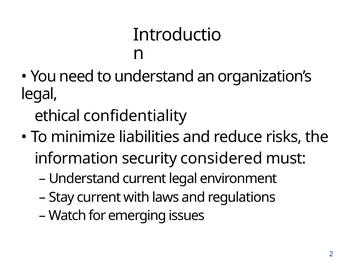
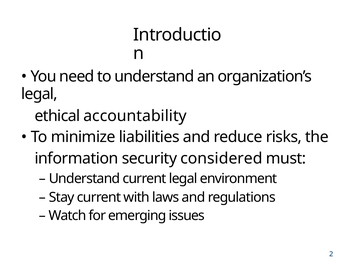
confidentiality: confidentiality -> accountability
